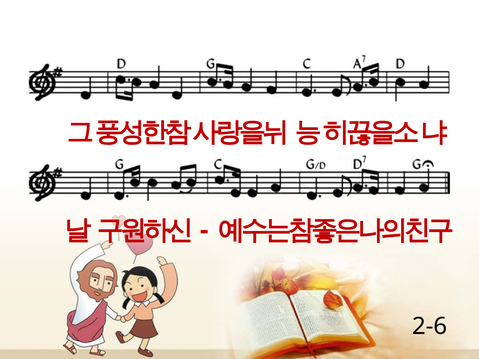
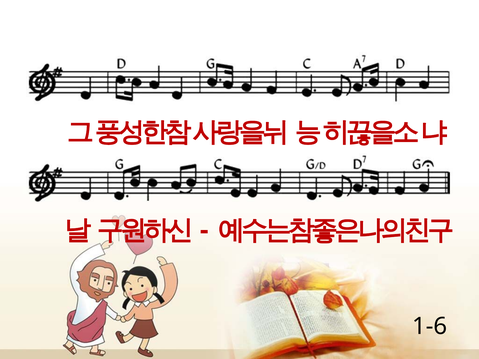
2-6: 2-6 -> 1-6
